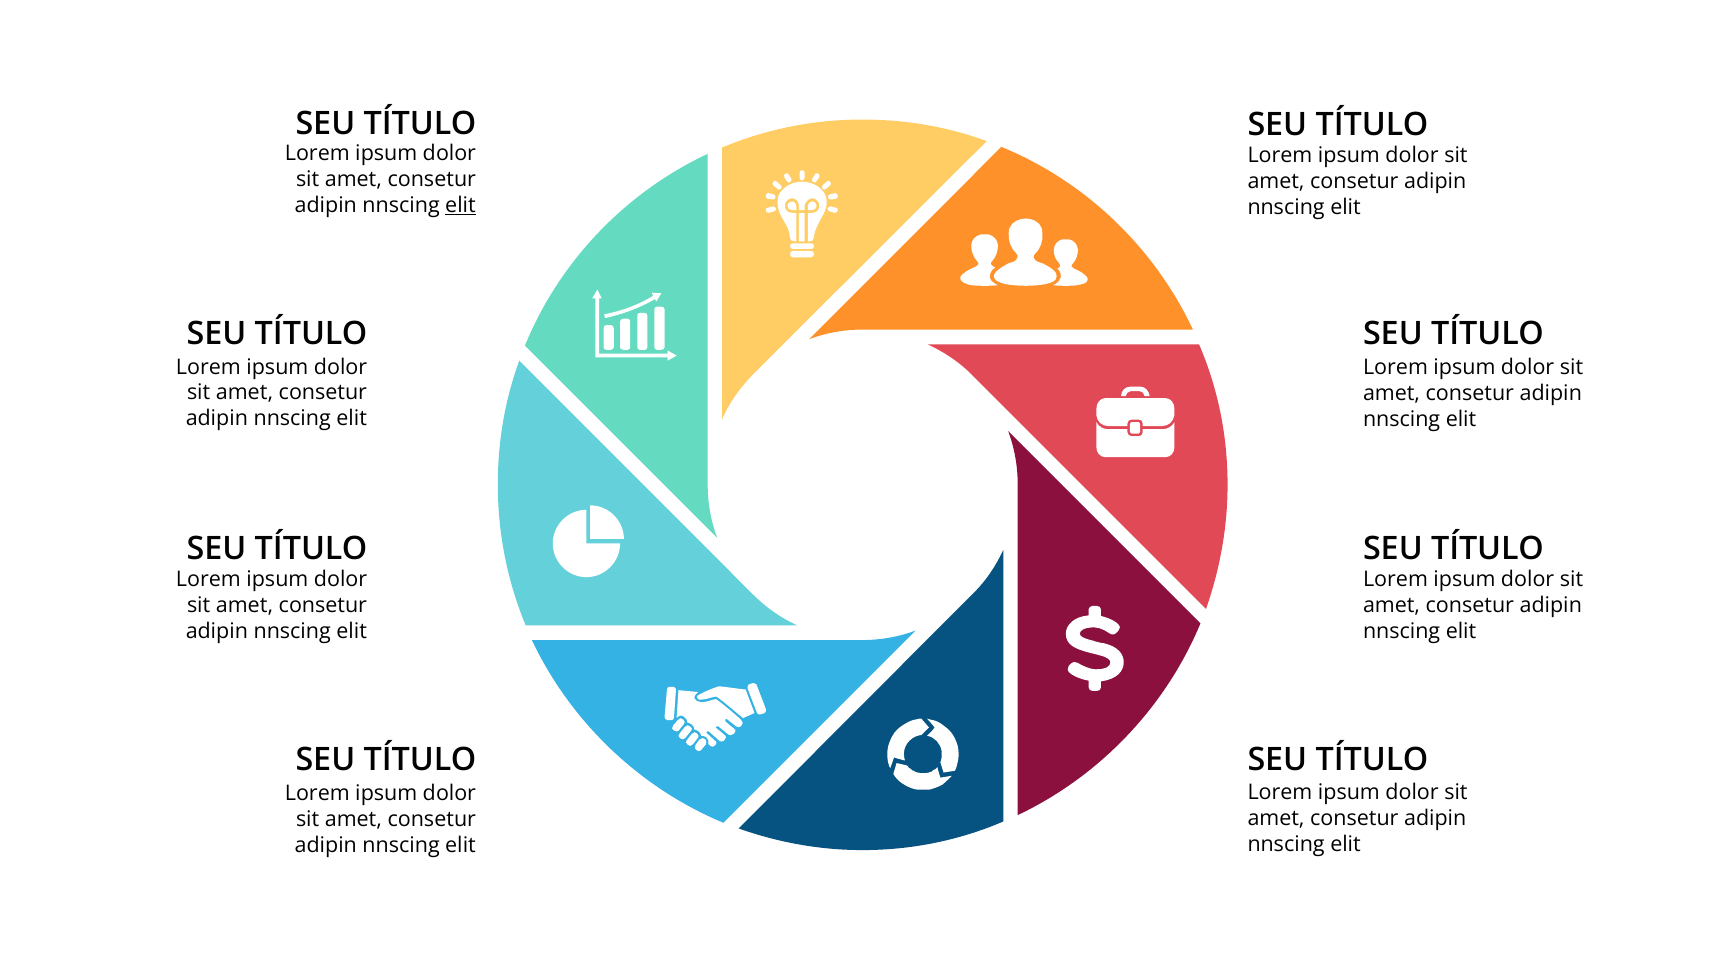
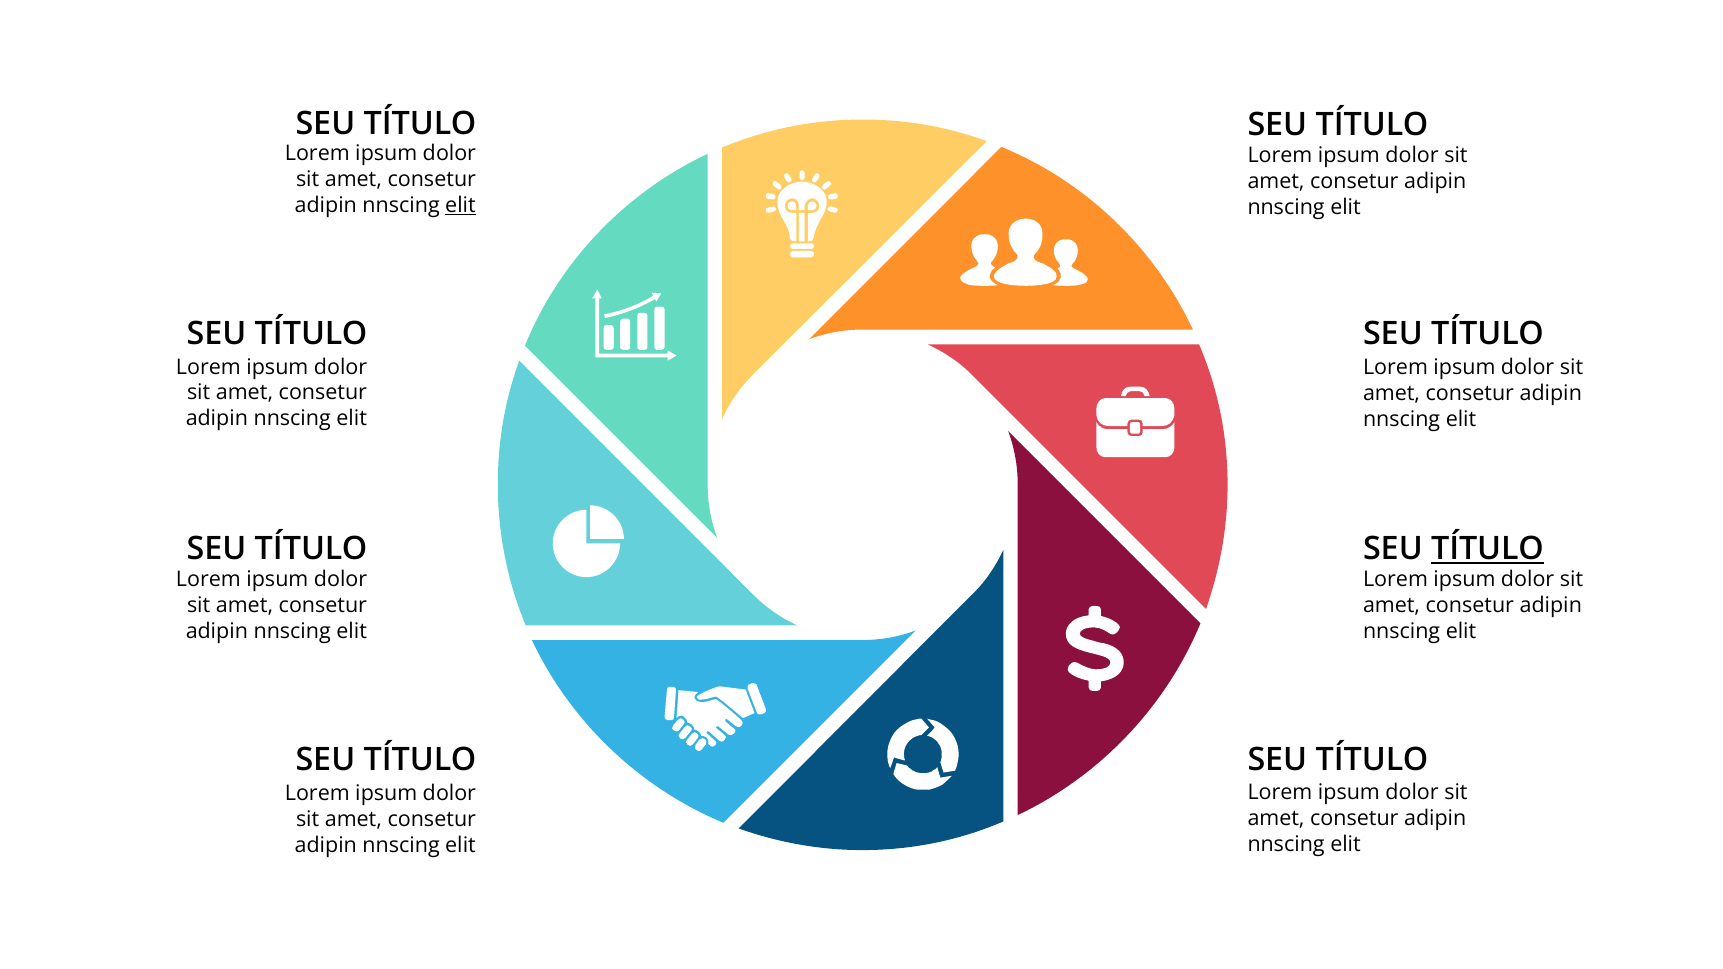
TÍTULO at (1487, 549) underline: none -> present
